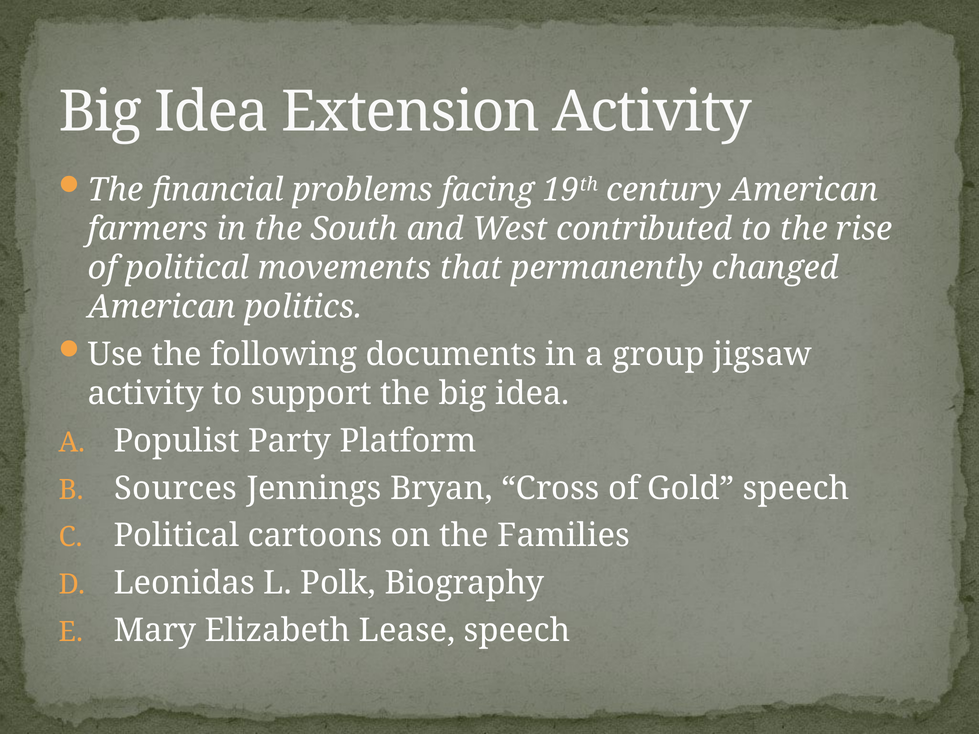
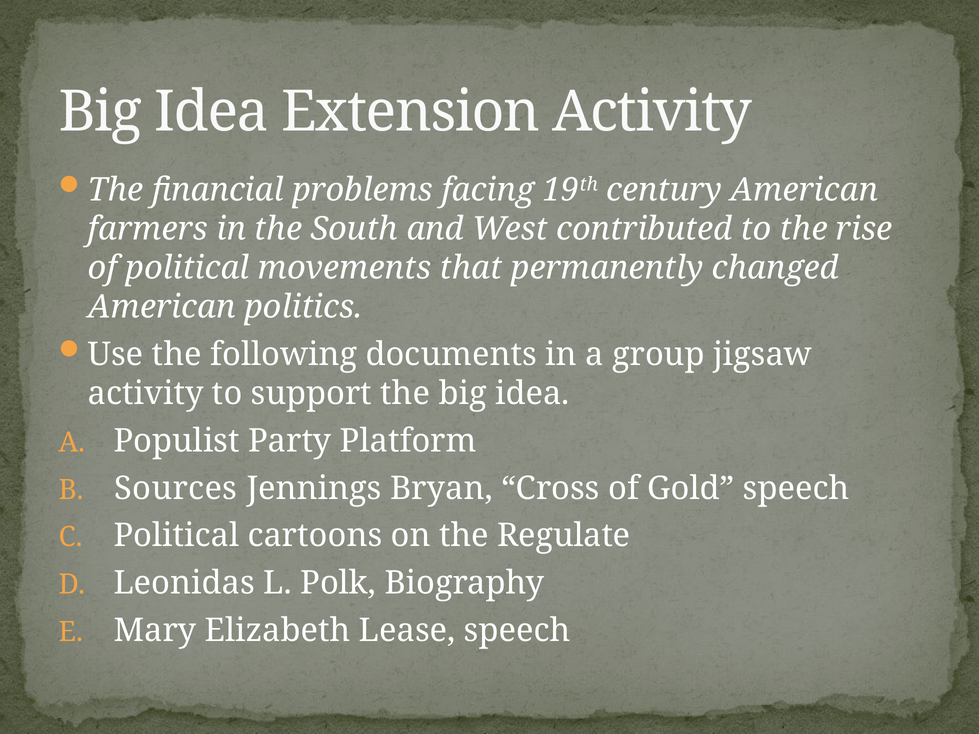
Families: Families -> Regulate
